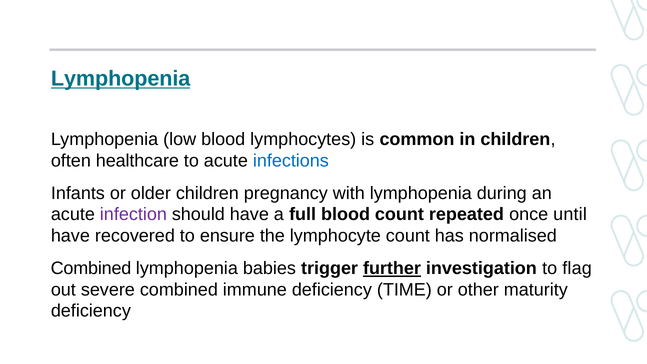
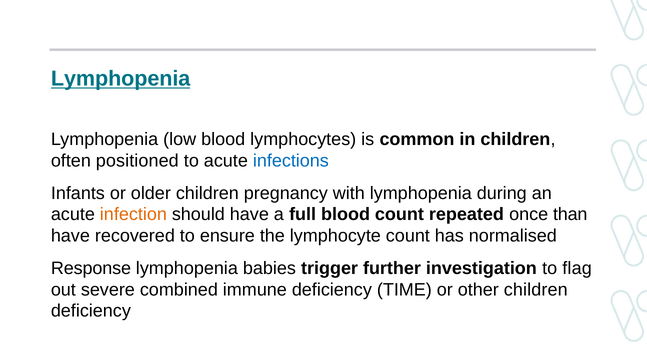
healthcare: healthcare -> positioned
infection colour: purple -> orange
until: until -> than
Combined at (91, 269): Combined -> Response
further underline: present -> none
other maturity: maturity -> children
